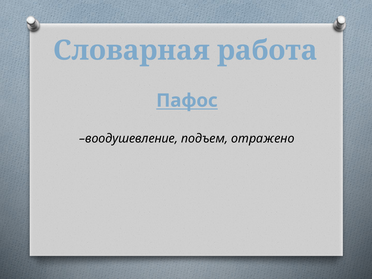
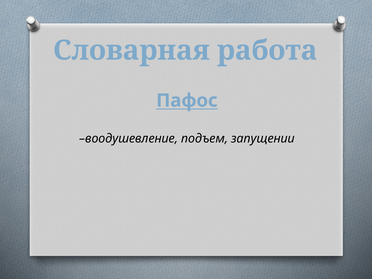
отражено: отражено -> запущении
